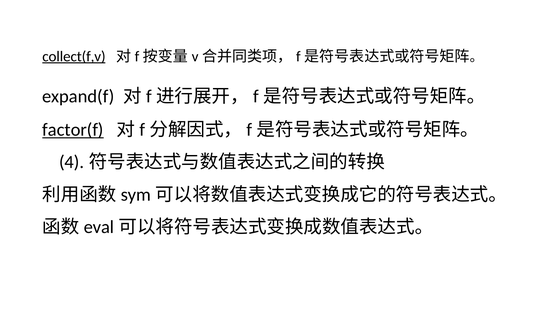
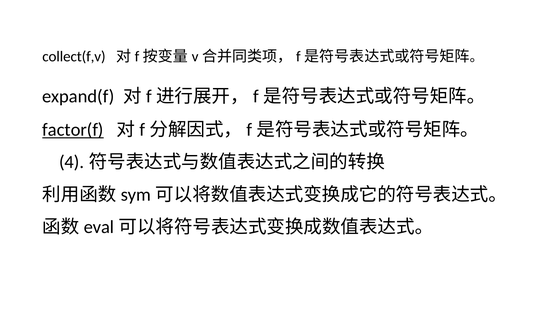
collect(f,v underline: present -> none
